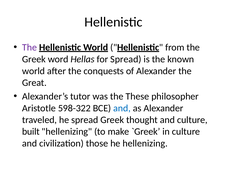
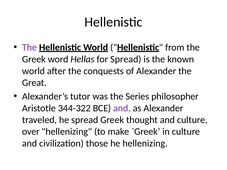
These: These -> Series
598-322: 598-322 -> 344-322
and at (122, 108) colour: blue -> purple
built: built -> over
